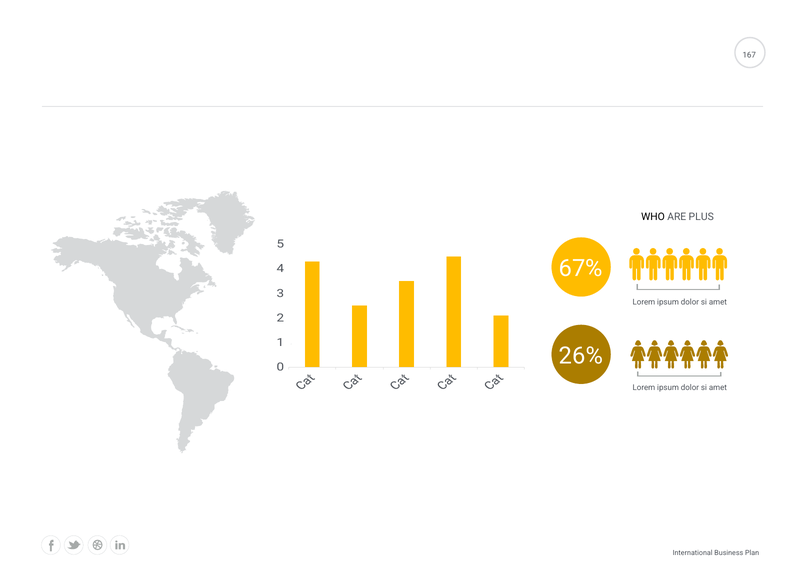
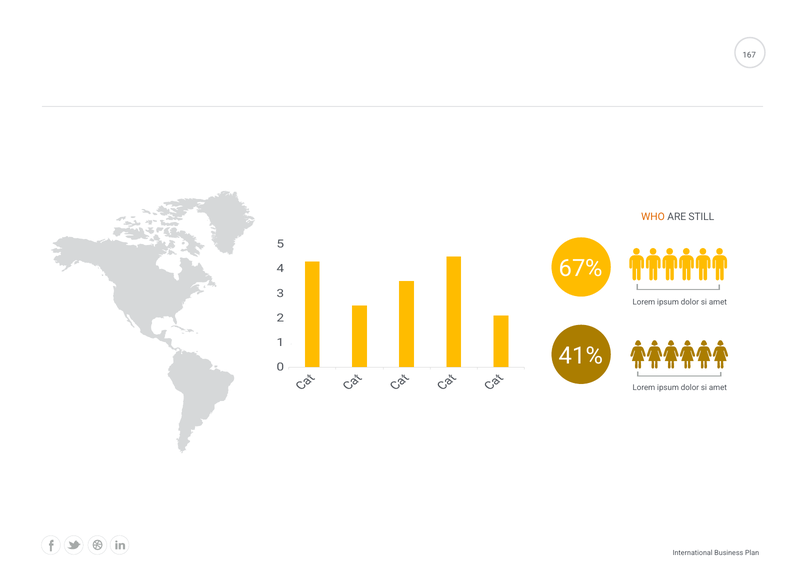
WHO colour: black -> orange
PLUS: PLUS -> STILL
26%: 26% -> 41%
